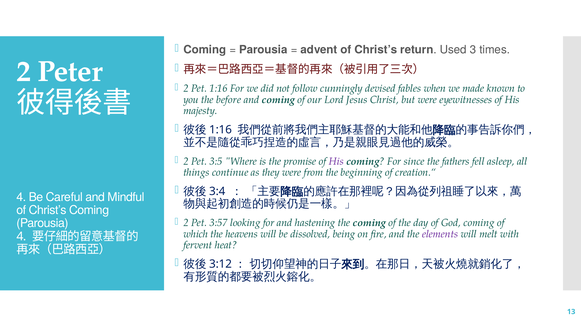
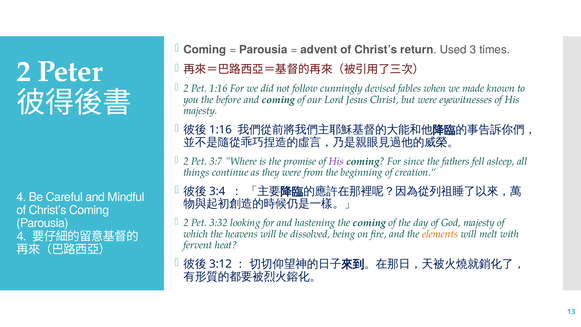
3:5: 3:5 -> 3:7
3:57: 3:57 -> 3:32
God coming: coming -> majesty
elements colour: purple -> orange
